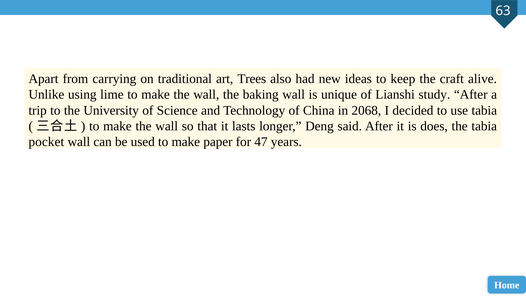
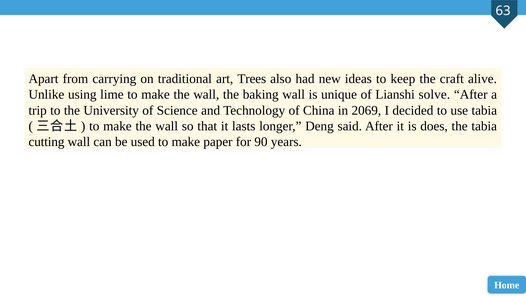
study: study -> solve
2068: 2068 -> 2069
pocket: pocket -> cutting
47: 47 -> 90
